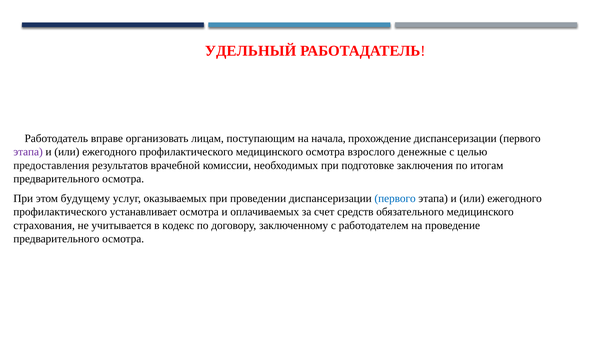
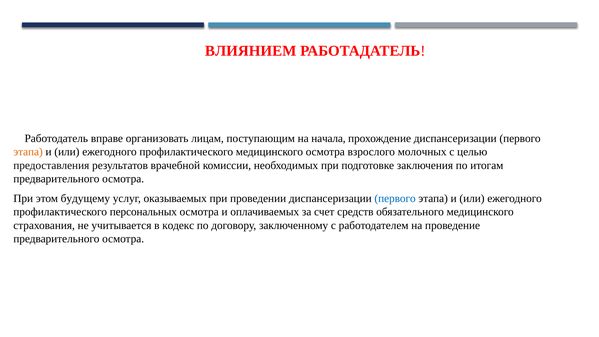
УДЕЛЬНЫЙ: УДЕЛЬНЫЙ -> ВЛИЯНИЕМ
этапа at (28, 152) colour: purple -> orange
денежные: денежные -> молочных
устанавливает: устанавливает -> персональных
